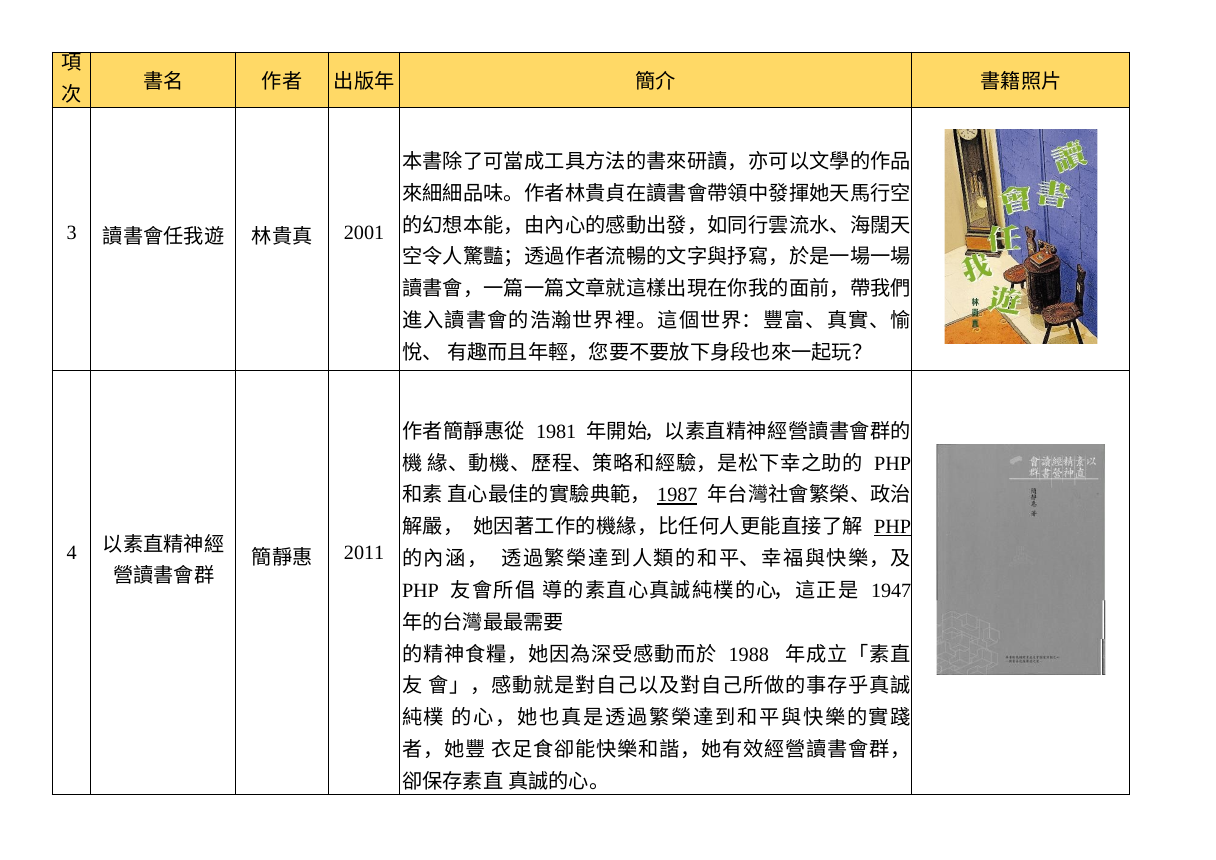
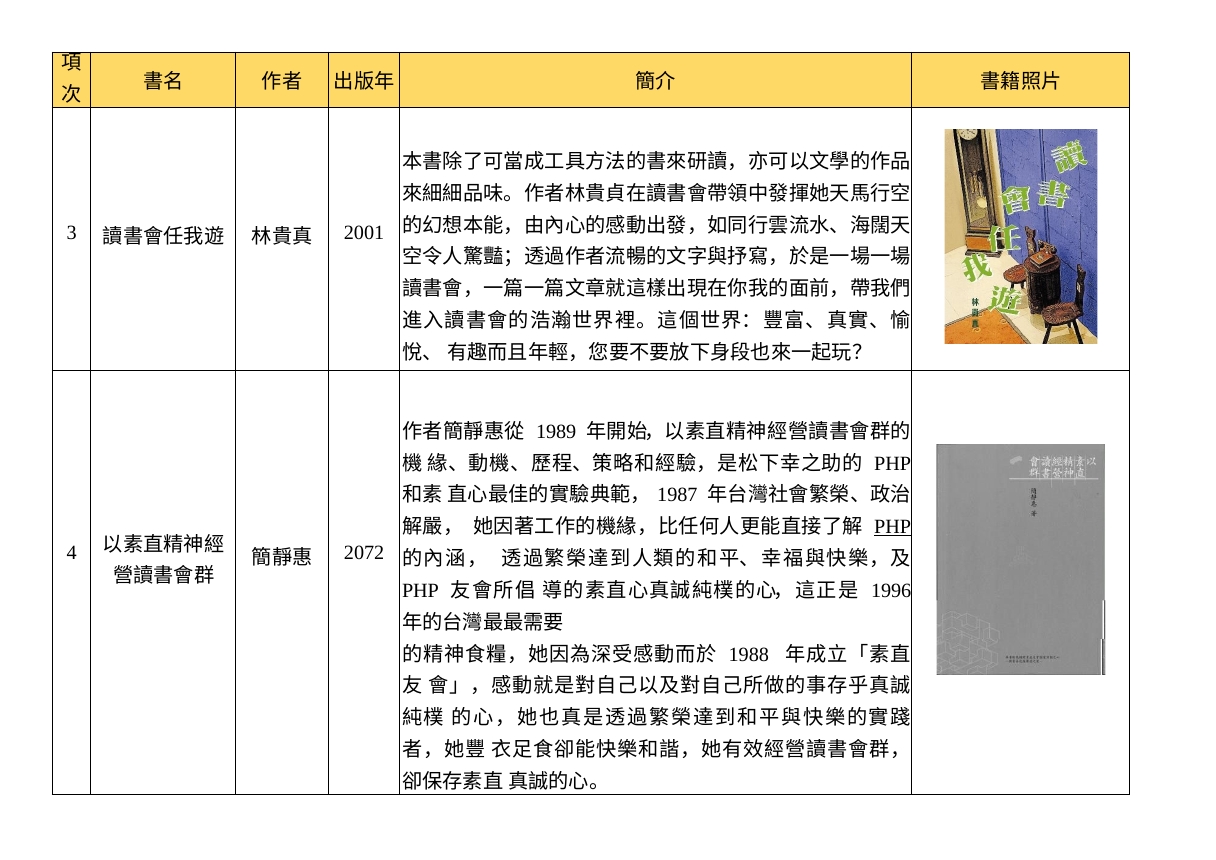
1981: 1981 -> 1989
1987 underline: present -> none
2011: 2011 -> 2072
1947: 1947 -> 1996
